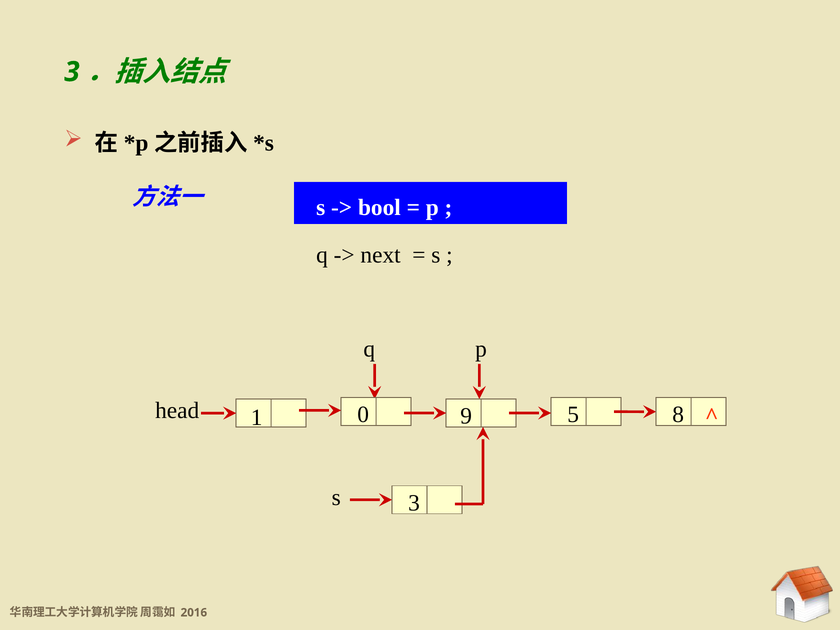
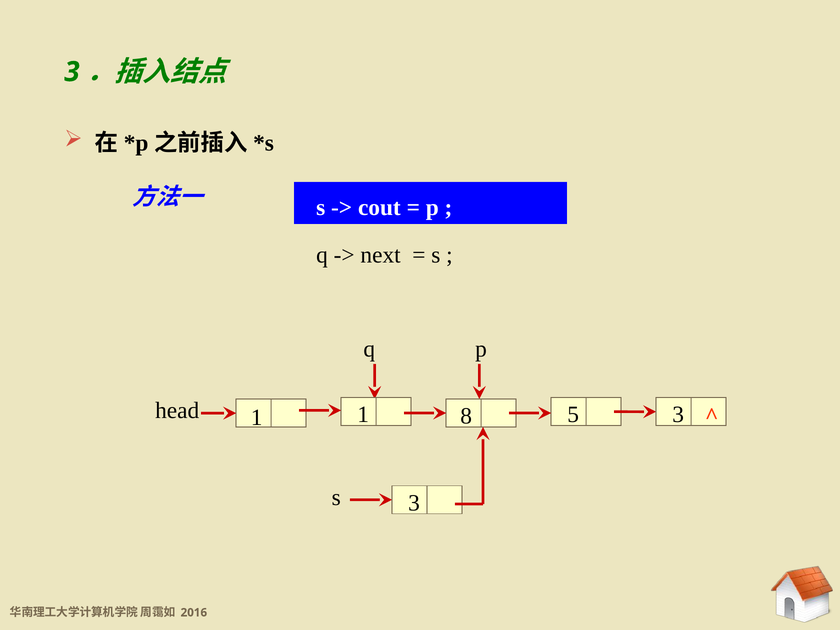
bool: bool -> cout
9: 9 -> 8
5 8: 8 -> 3
1 0: 0 -> 1
